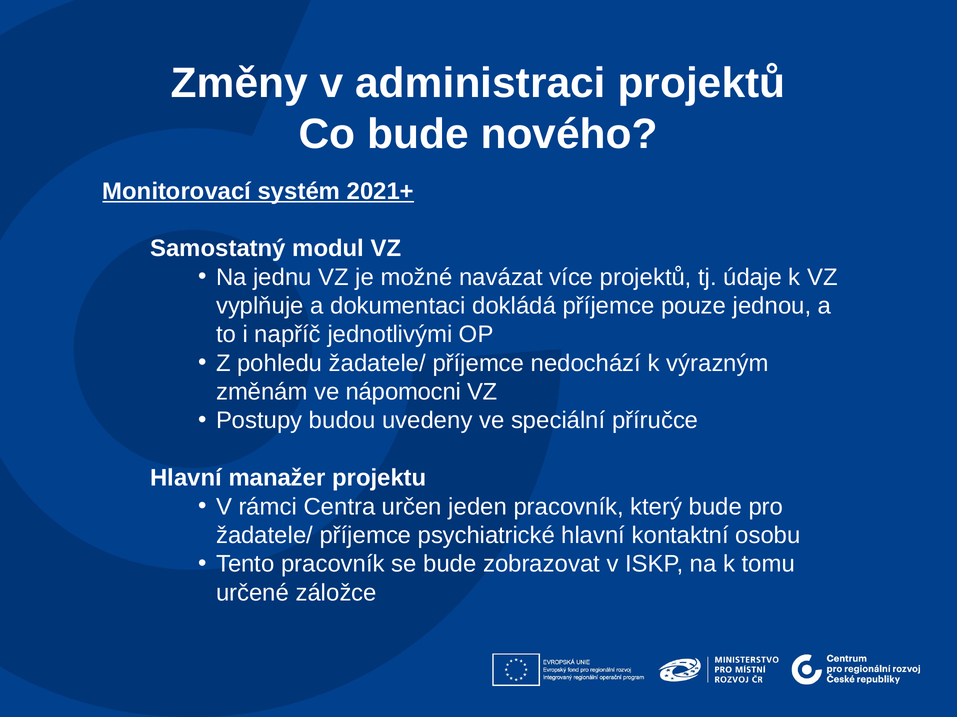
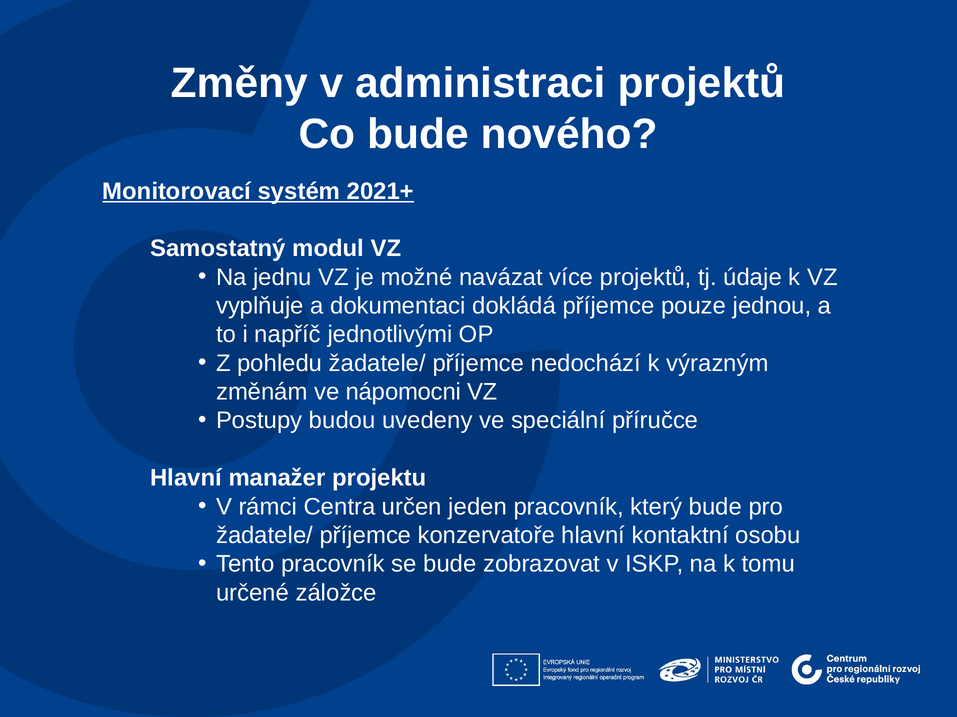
psychiatrické: psychiatrické -> konzervatoře
